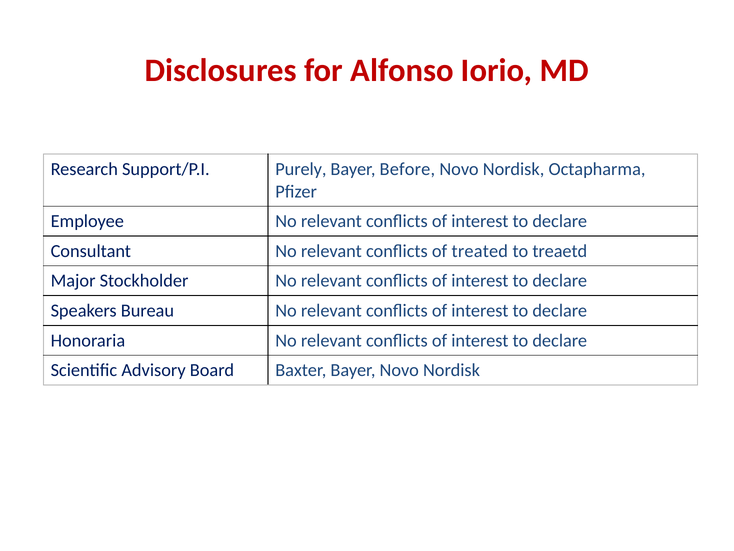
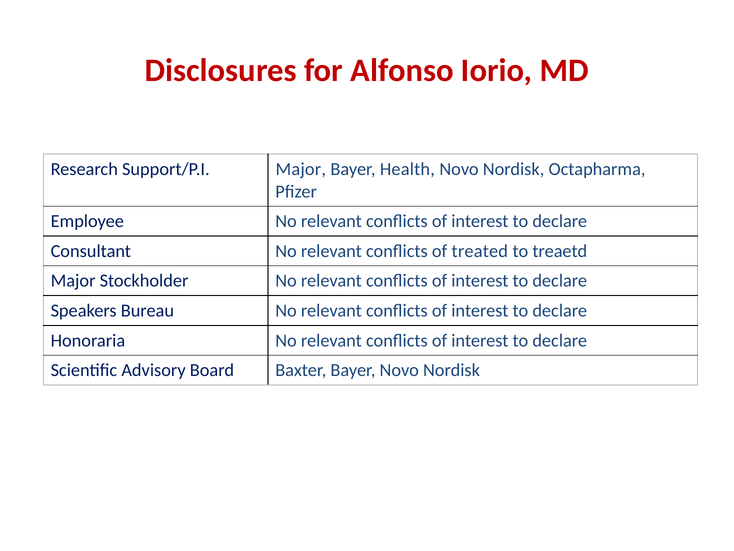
Support/P.I Purely: Purely -> Major
Before: Before -> Health
